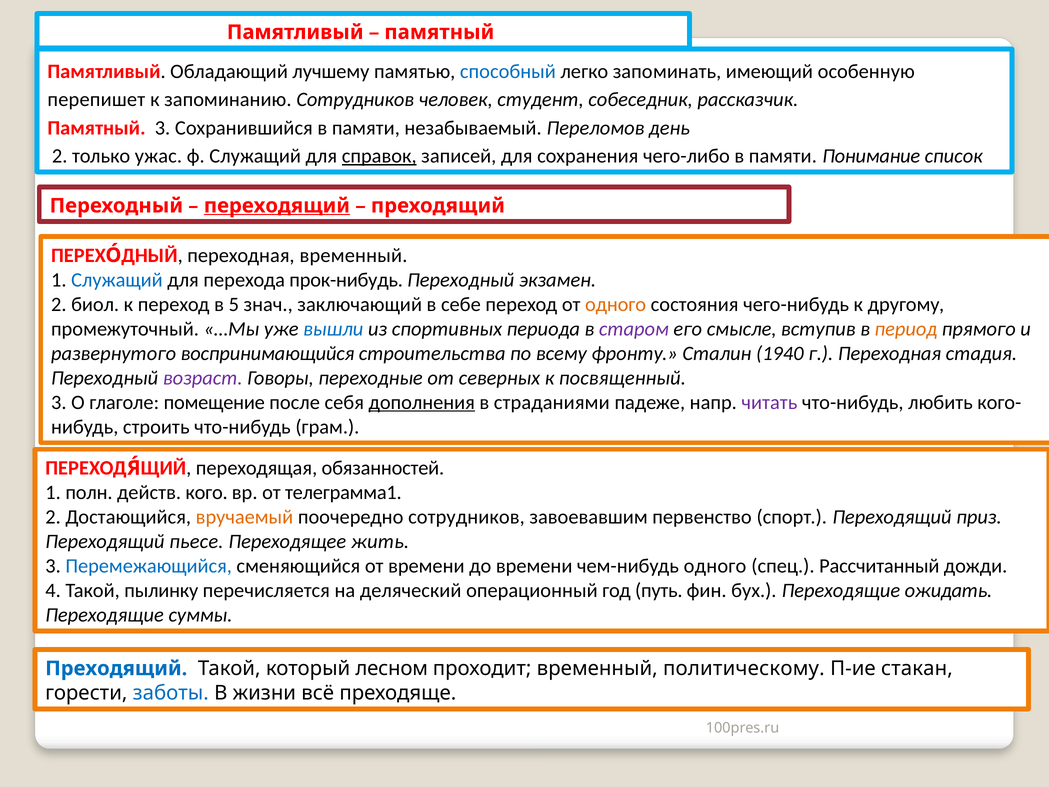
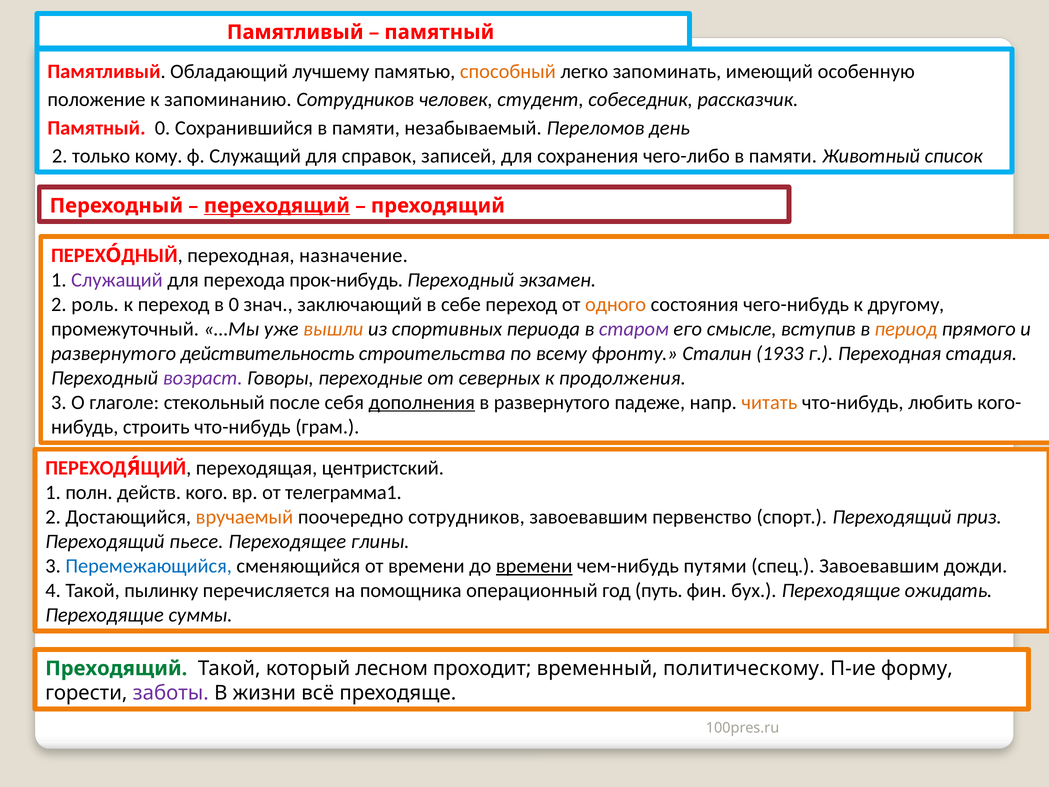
способный colour: blue -> orange
перепишет: перепишет -> положение
Памятный 3: 3 -> 0
ужас: ужас -> кому
справок underline: present -> none
Понимание: Понимание -> Животный
переходная временный: временный -> назначение
Служащий at (117, 280) colour: blue -> purple
биол: биол -> роль
в 5: 5 -> 0
вышли colour: blue -> orange
воспринимающийся: воспринимающийся -> действительность
1940: 1940 -> 1933
посвященный: посвященный -> продолжения
помещение: помещение -> стекольный
в страданиями: страданиями -> развернутого
читать colour: purple -> orange
обязанностей: обязанностей -> центристский
жить: жить -> глины
времени at (534, 566) underline: none -> present
чем-нибудь одного: одного -> путями
спец Рассчитанный: Рассчитанный -> Завоевавшим
деляческий: деляческий -> помощника
Преходящий at (116, 668) colour: blue -> green
стакан: стакан -> форму
заботы colour: blue -> purple
